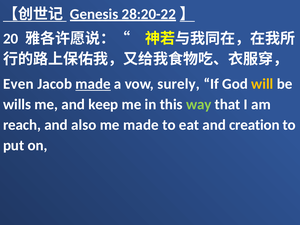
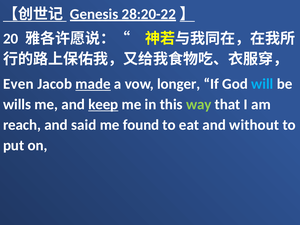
surely: surely -> longer
will colour: yellow -> light blue
keep underline: none -> present
also: also -> said
me made: made -> found
creation: creation -> without
